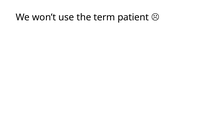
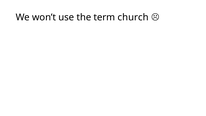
patient: patient -> church
